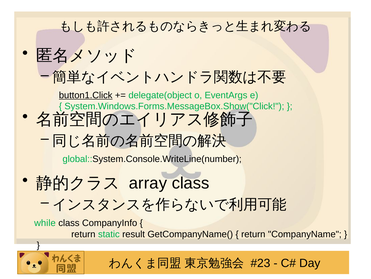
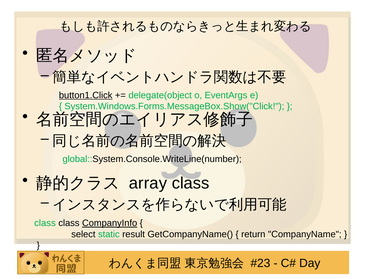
while at (45, 223): while -> class
CompanyInfo underline: none -> present
return at (83, 234): return -> select
